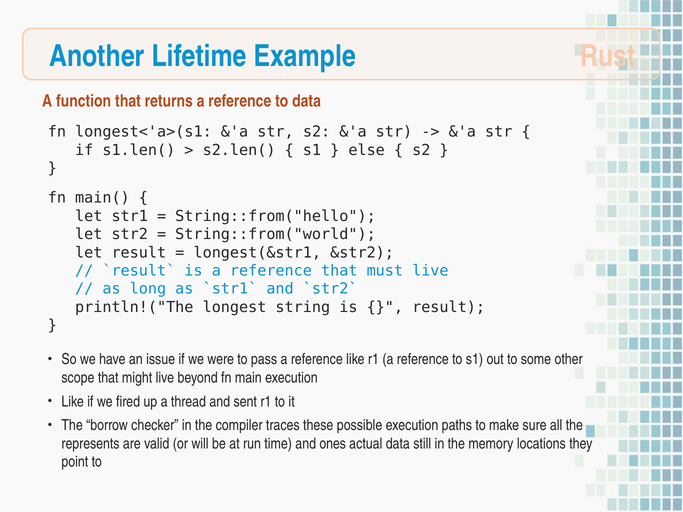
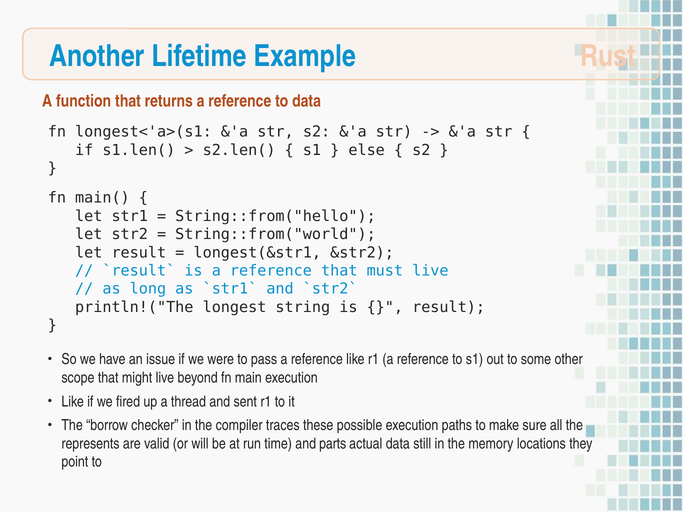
ones: ones -> parts
